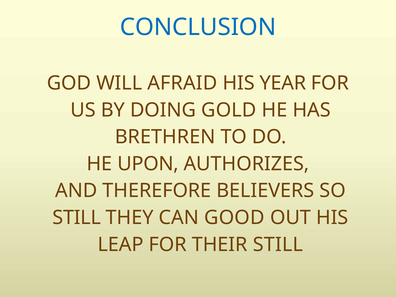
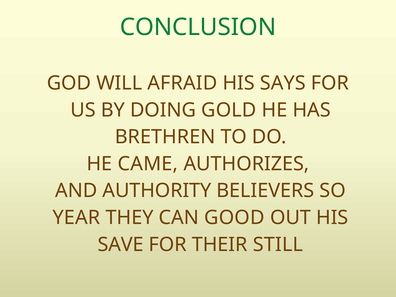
CONCLUSION colour: blue -> green
YEAR: YEAR -> SAYS
UPON: UPON -> CAME
THEREFORE: THEREFORE -> AUTHORITY
STILL at (77, 218): STILL -> YEAR
LEAP: LEAP -> SAVE
